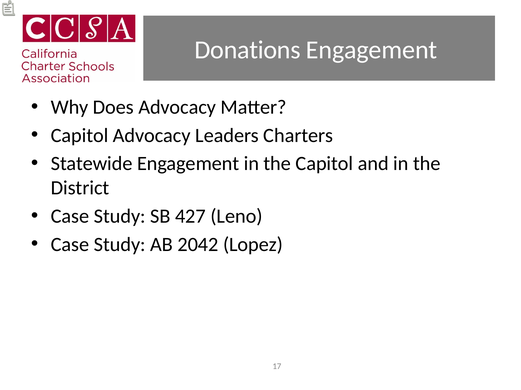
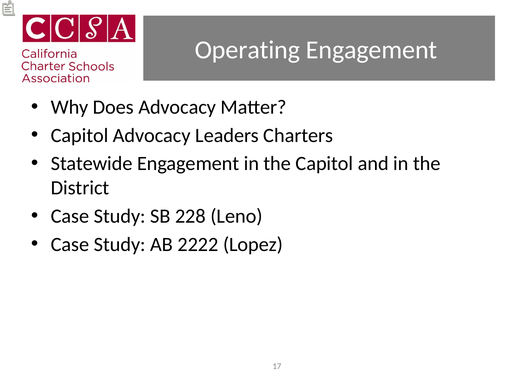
Donations: Donations -> Operating
427: 427 -> 228
2042: 2042 -> 2222
